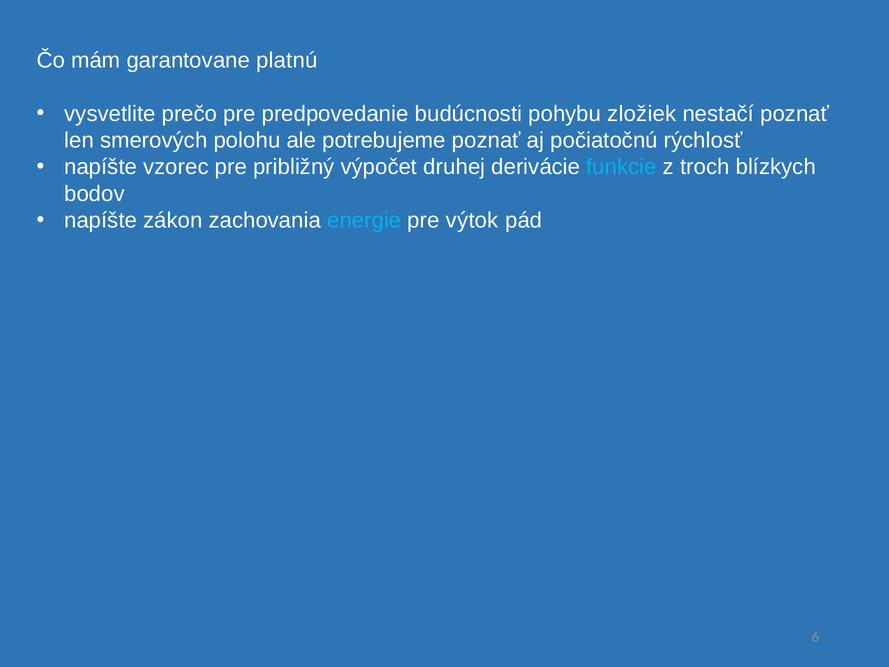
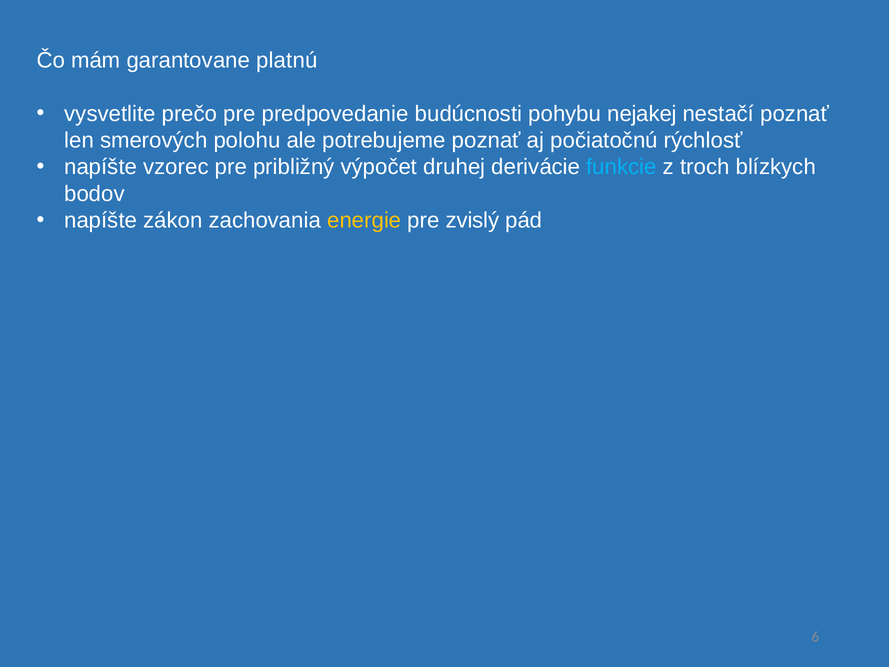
zložiek: zložiek -> nejakej
energie colour: light blue -> yellow
výtok: výtok -> zvislý
